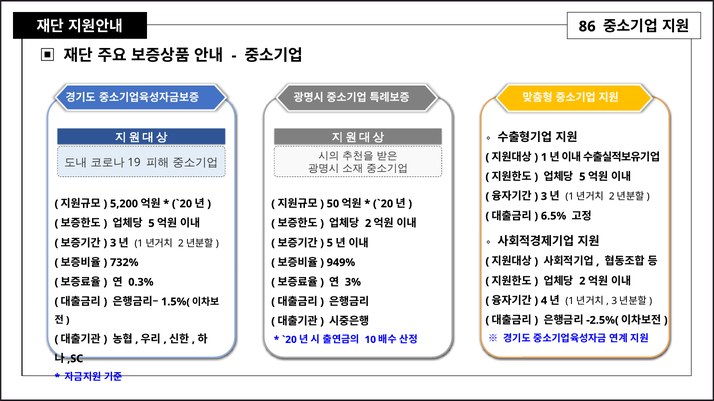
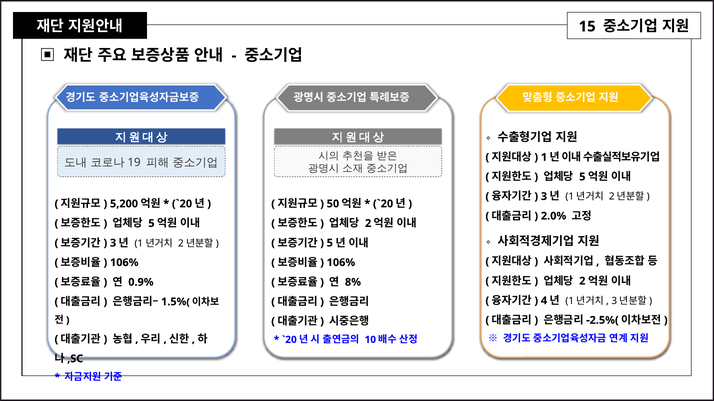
86: 86 -> 15
6.5%: 6.5% -> 2.0%
732% at (124, 263): 732% -> 106%
949% at (341, 263): 949% -> 106%
0.3%: 0.3% -> 0.9%
3%: 3% -> 8%
